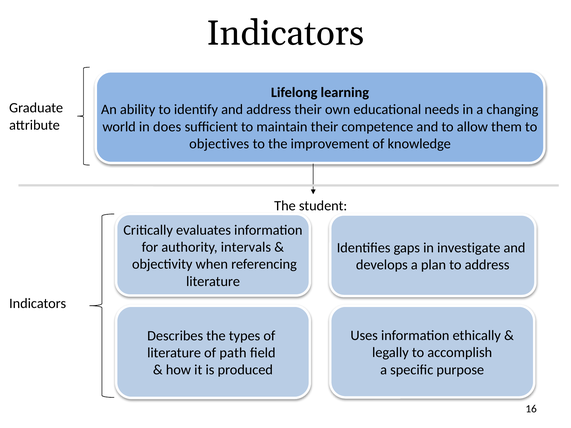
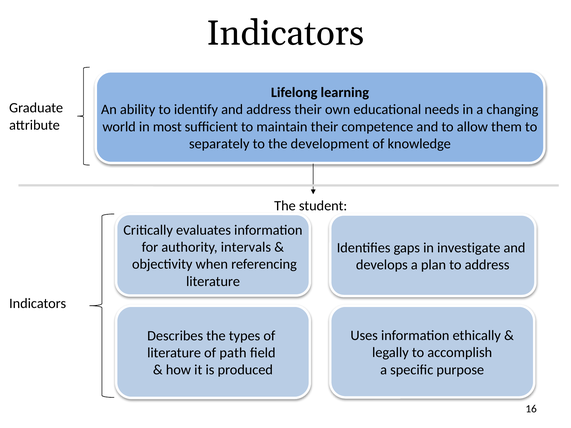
does: does -> most
objectives: objectives -> separately
improvement: improvement -> development
